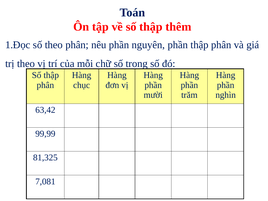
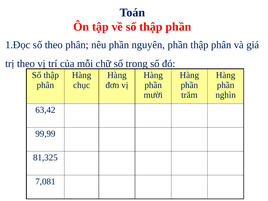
thập thêm: thêm -> phần
